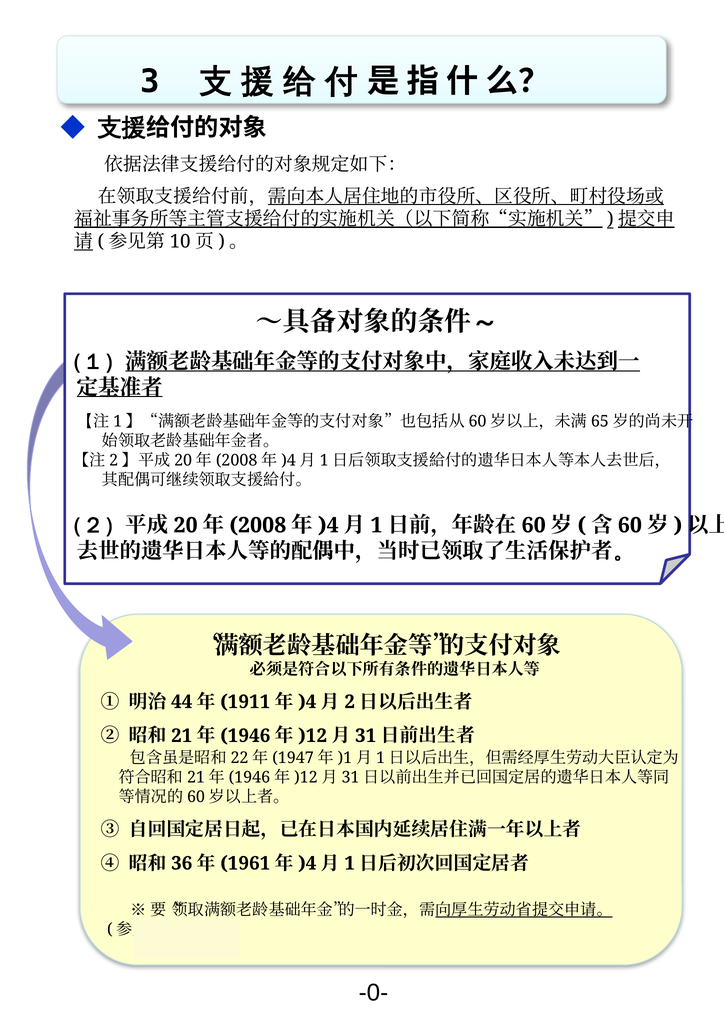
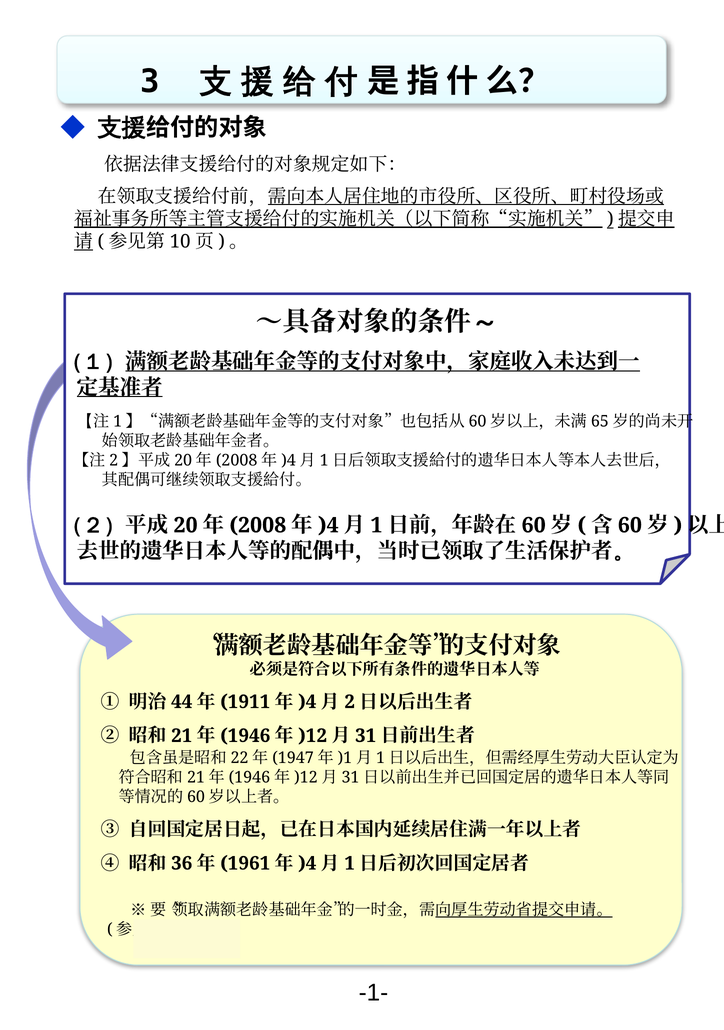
-0-: -0- -> -1-
